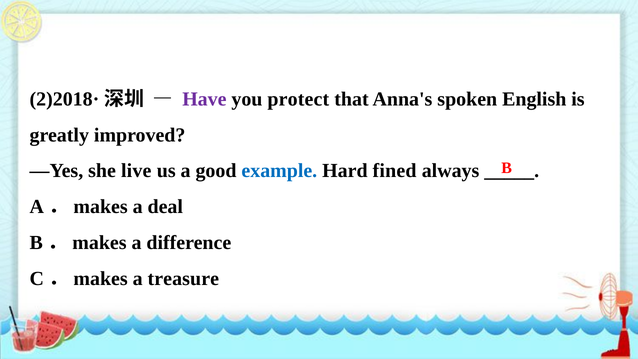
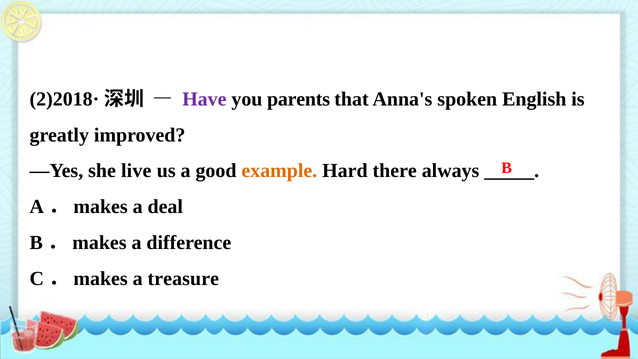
protect: protect -> parents
example colour: blue -> orange
fined: fined -> there
